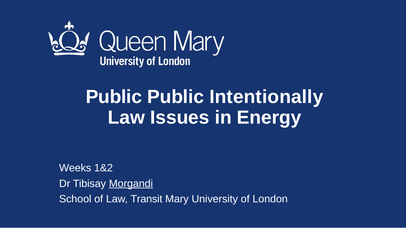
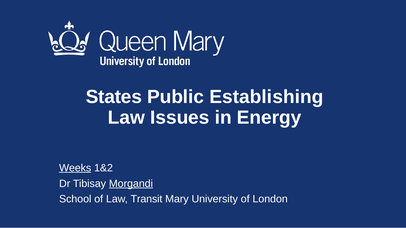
Public at (114, 97): Public -> States
Intentionally: Intentionally -> Establishing
Weeks underline: none -> present
